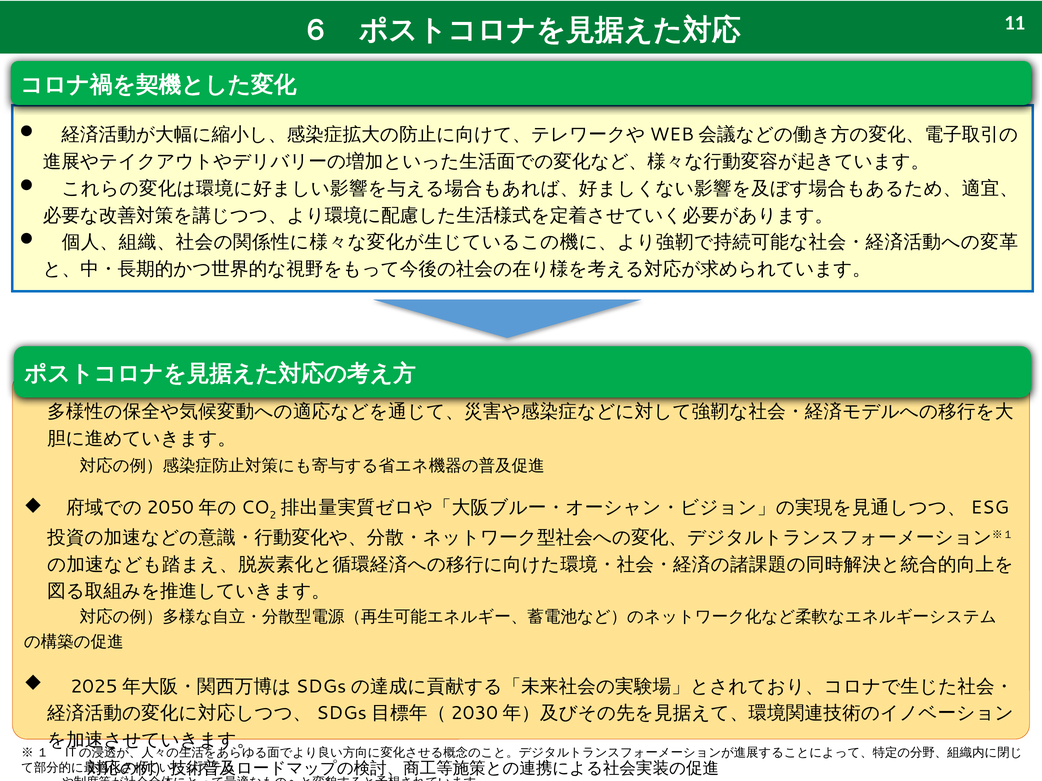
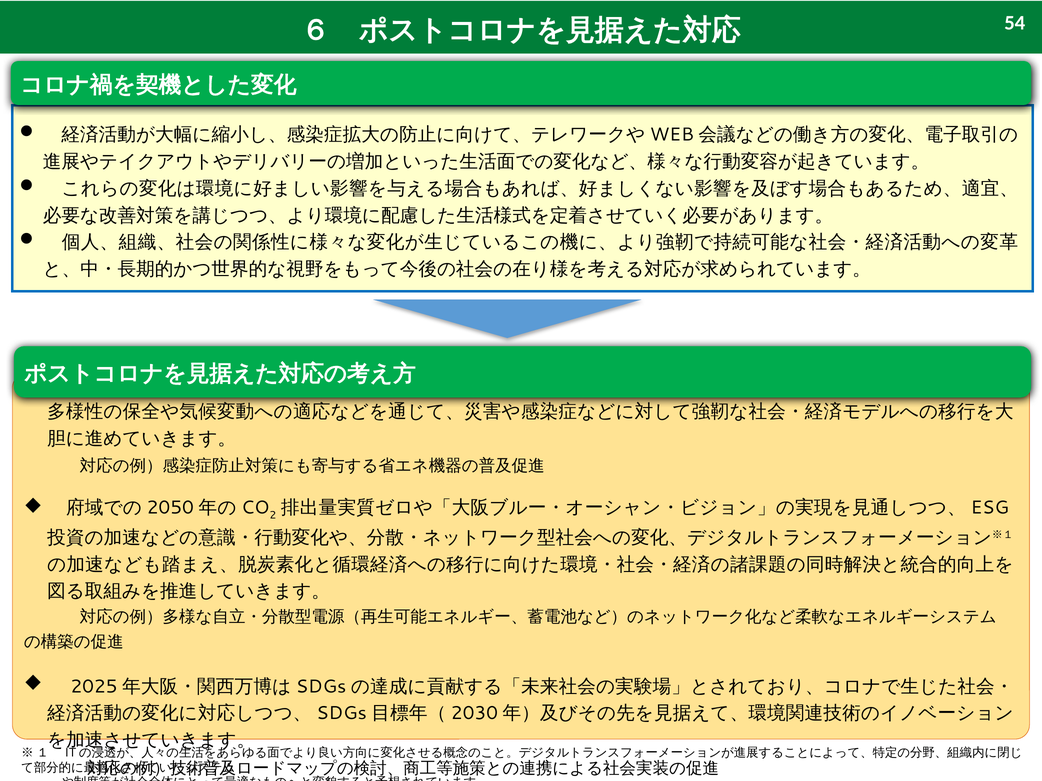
11: 11 -> 54
